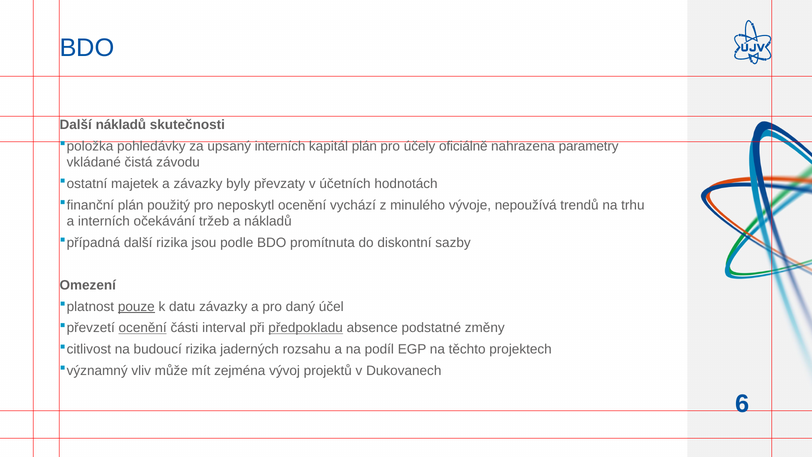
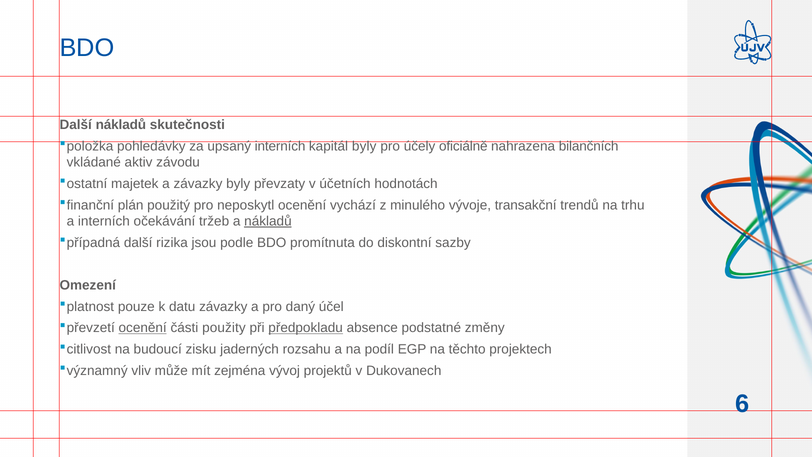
kapitál plán: plán -> byly
parametry: parametry -> bilančních
čistá: čistá -> aktiv
nepoužívá: nepoužívá -> transakční
nákladů at (268, 221) underline: none -> present
pouze underline: present -> none
interval: interval -> použity
budoucí rizika: rizika -> zisku
